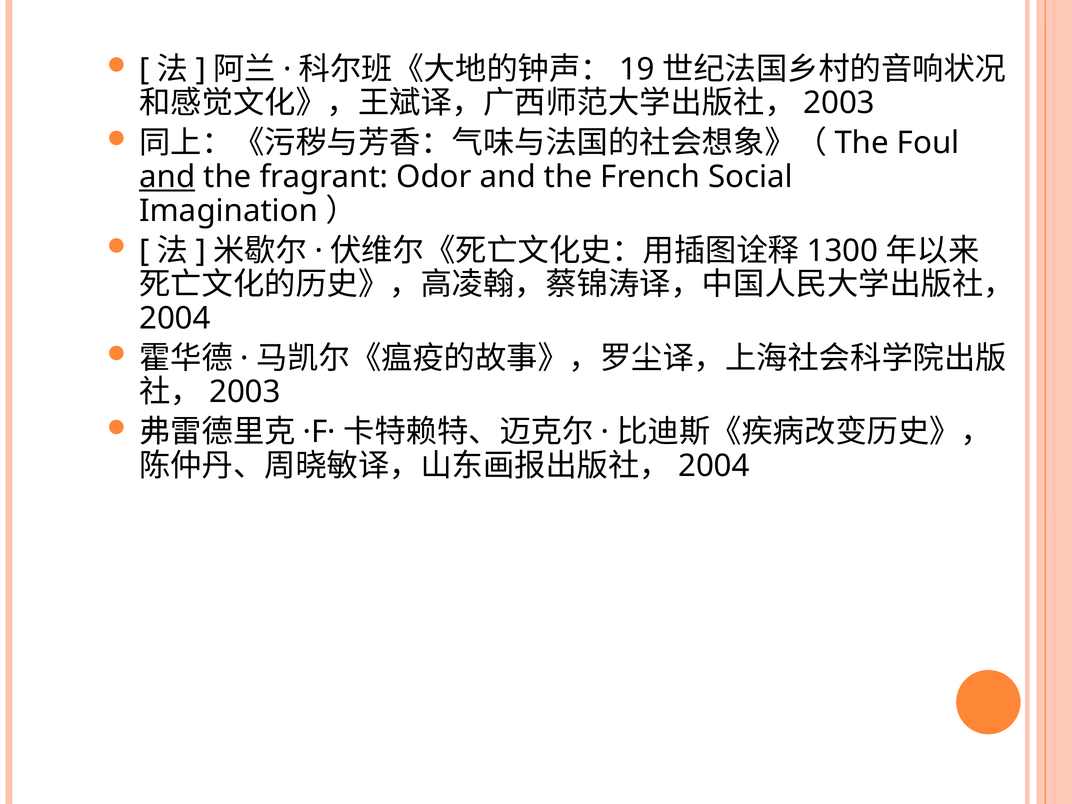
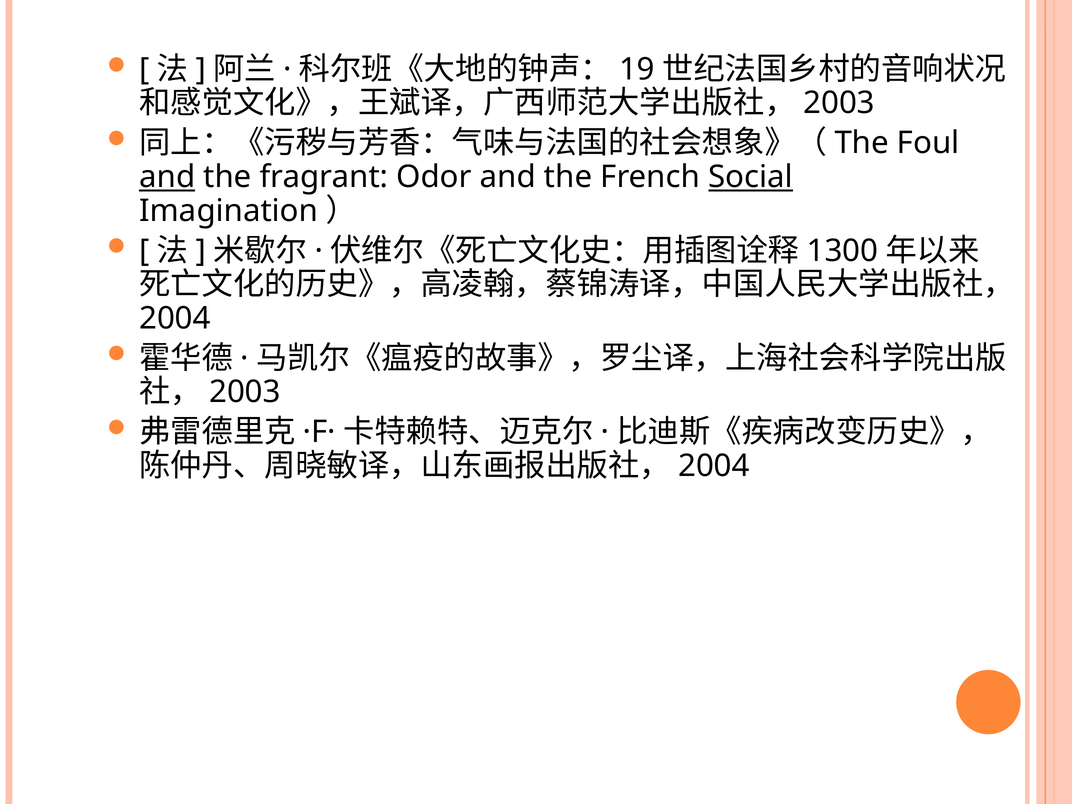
Social underline: none -> present
